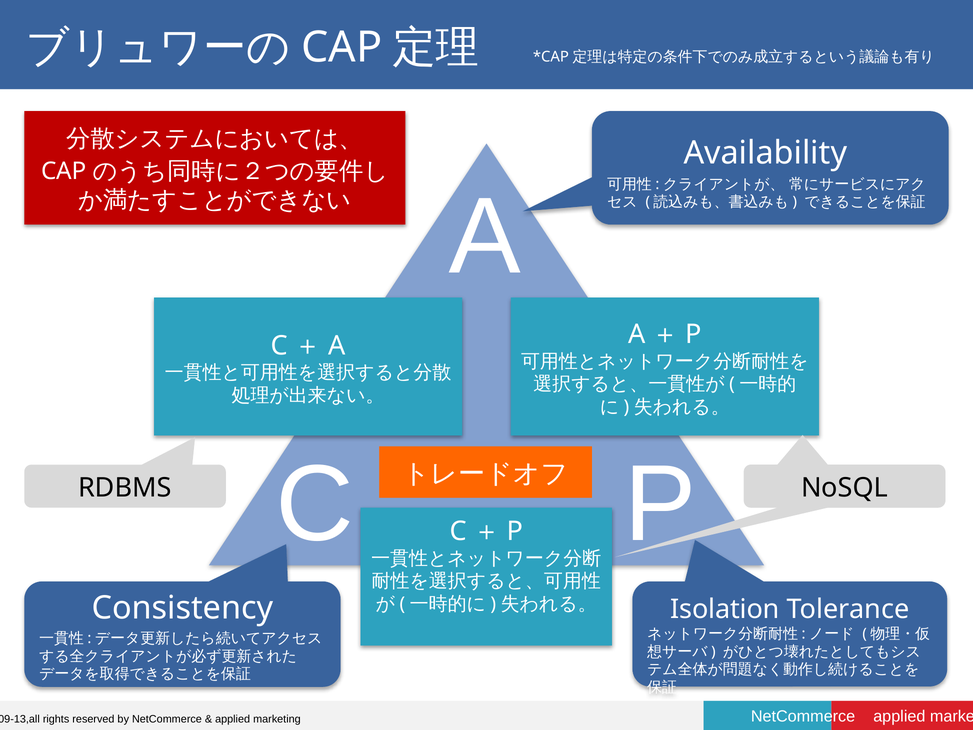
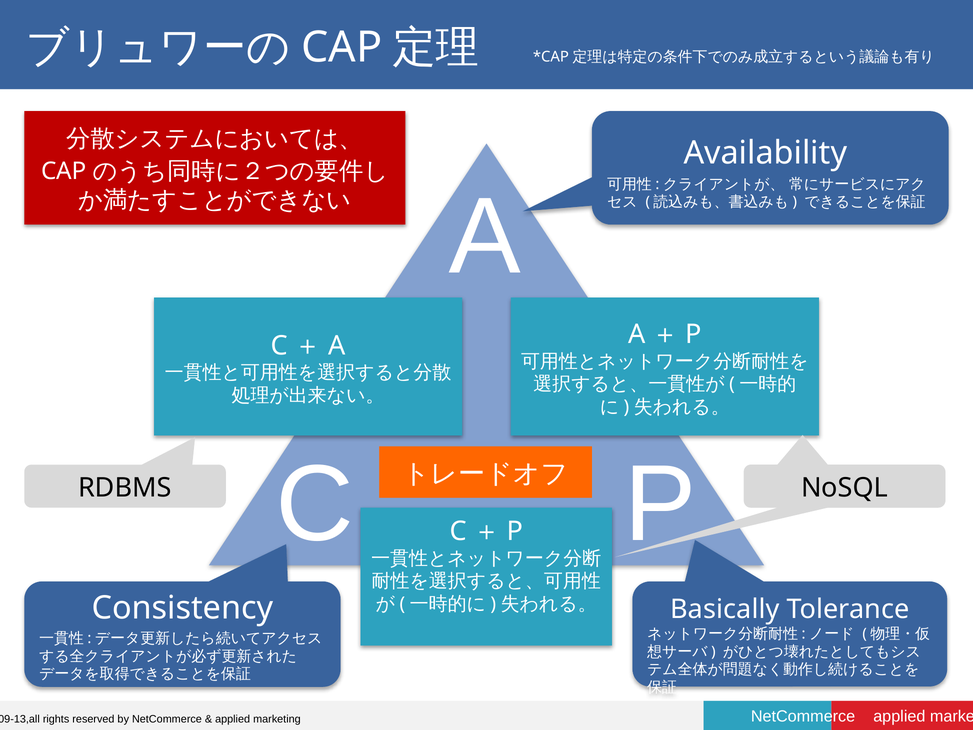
Isolation: Isolation -> Basically
